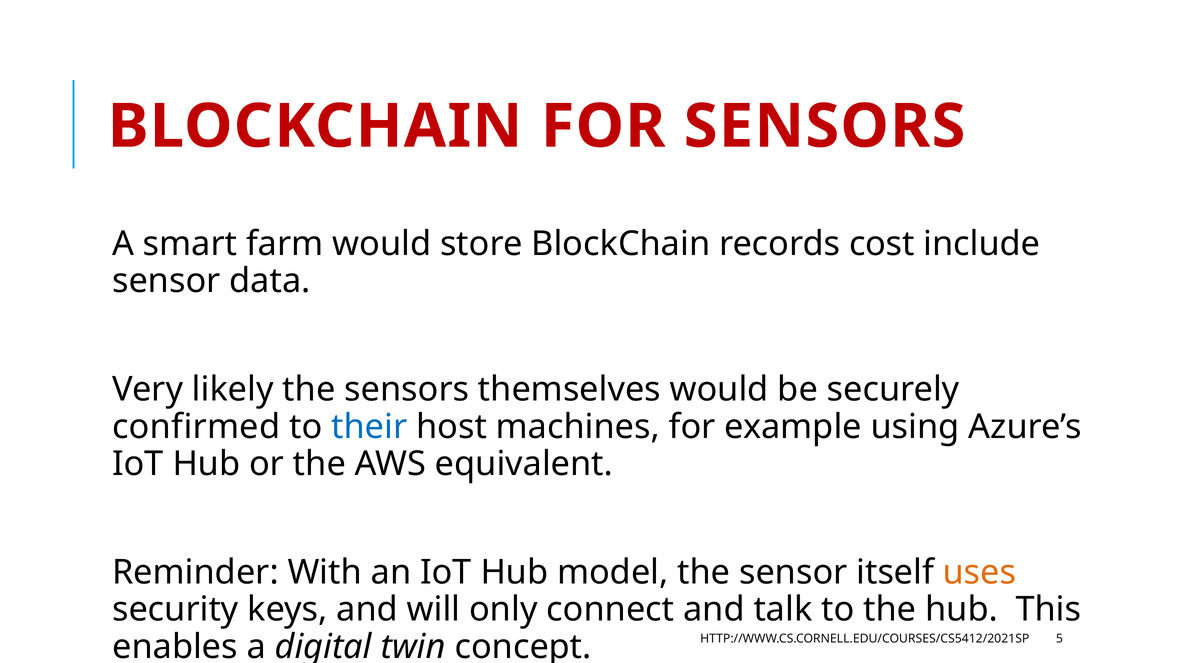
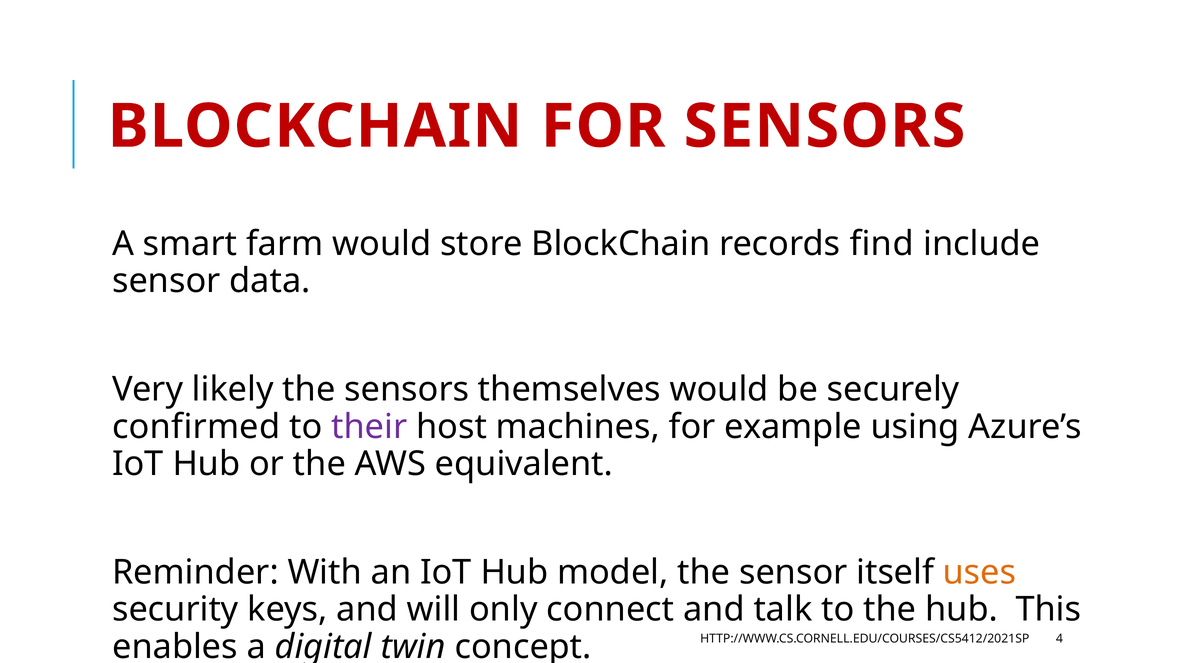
cost: cost -> find
their colour: blue -> purple
5: 5 -> 4
